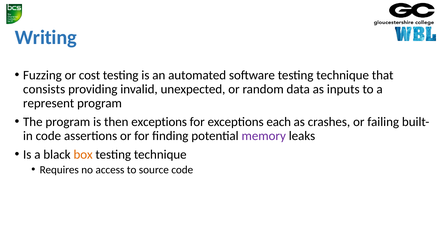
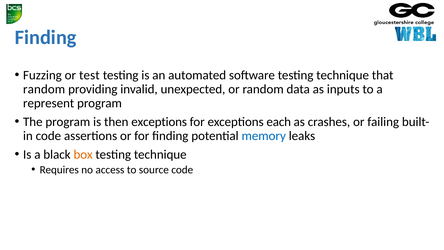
Writing at (46, 37): Writing -> Finding
cost: cost -> test
consists at (44, 89): consists -> random
memory colour: purple -> blue
